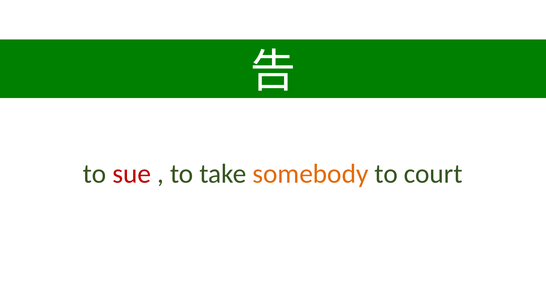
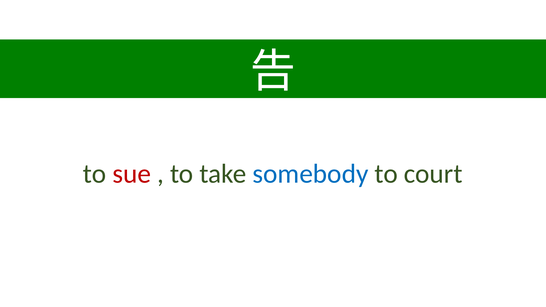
somebody colour: orange -> blue
